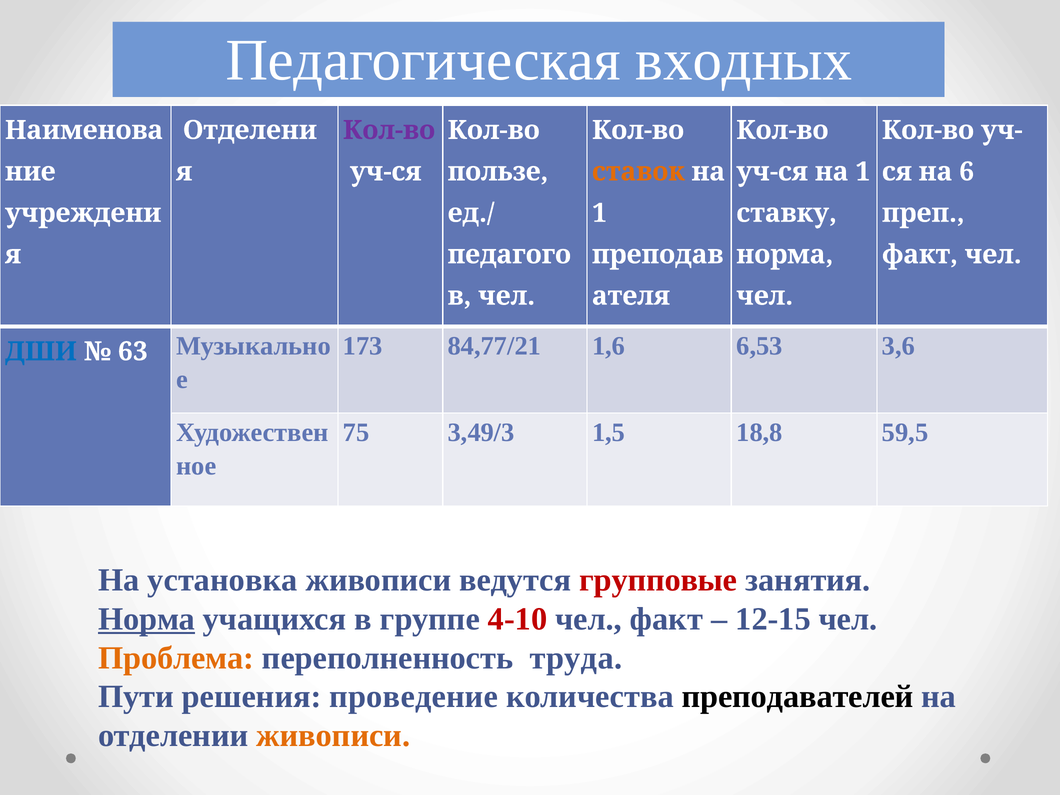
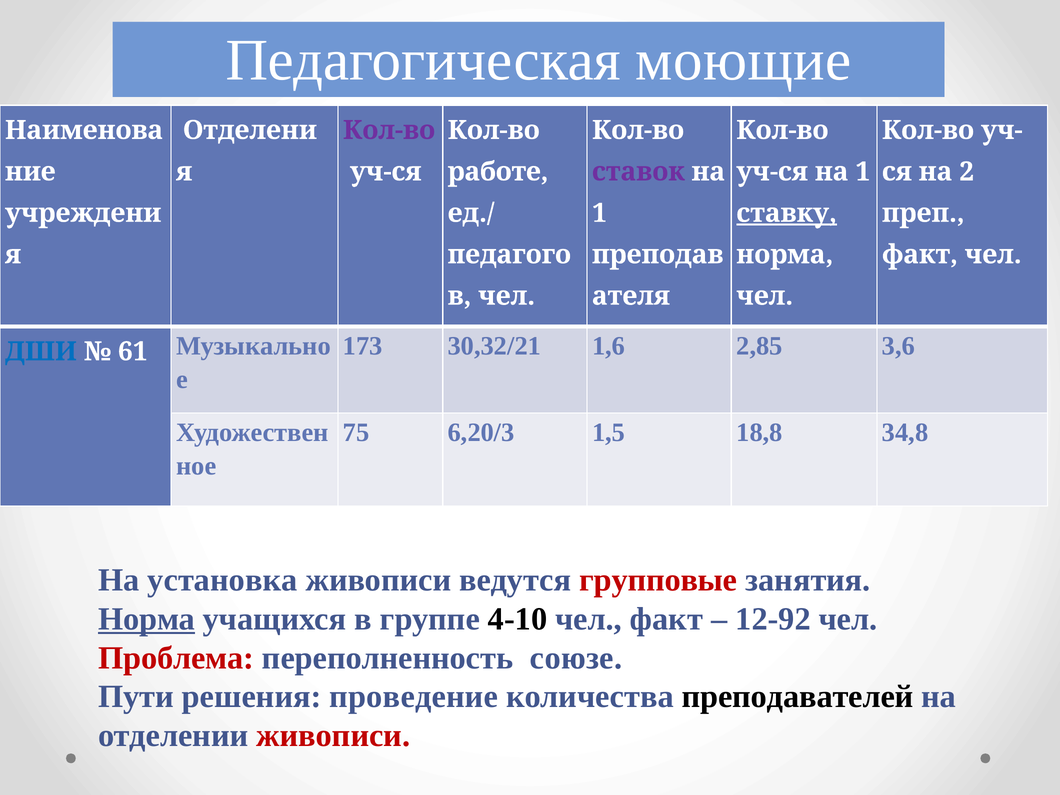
входных: входных -> моющие
пользе: пользе -> работе
ставок colour: orange -> purple
6: 6 -> 2
ставку underline: none -> present
84,77/21: 84,77/21 -> 30,32/21
6,53: 6,53 -> 2,85
63: 63 -> 61
3,49/3: 3,49/3 -> 6,20/3
59,5: 59,5 -> 34,8
4-10 colour: red -> black
12-15: 12-15 -> 12-92
Проблема colour: orange -> red
труда: труда -> союзе
живописи at (333, 736) colour: orange -> red
